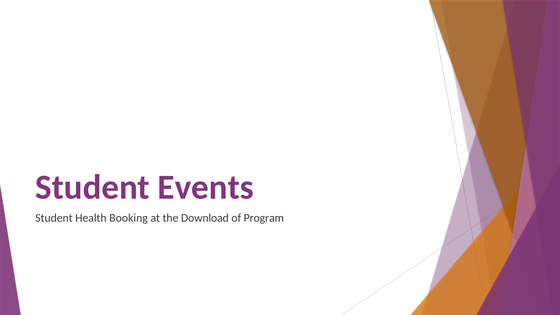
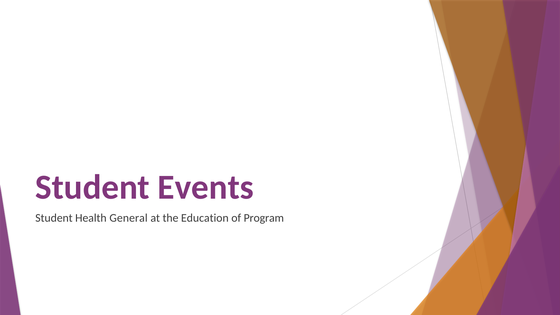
Booking: Booking -> General
Download: Download -> Education
